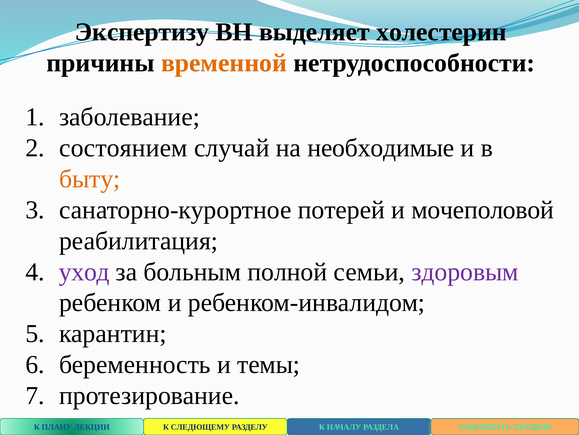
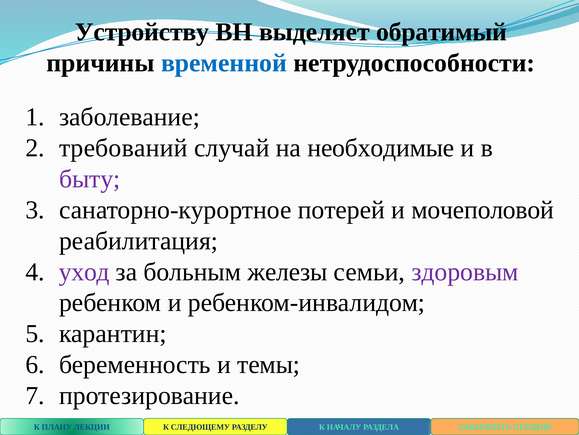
Экспертизу: Экспертизу -> Устройству
холестерин: холестерин -> обратимый
временной colour: orange -> blue
состоянием: состоянием -> требований
быту colour: orange -> purple
полной: полной -> железы
